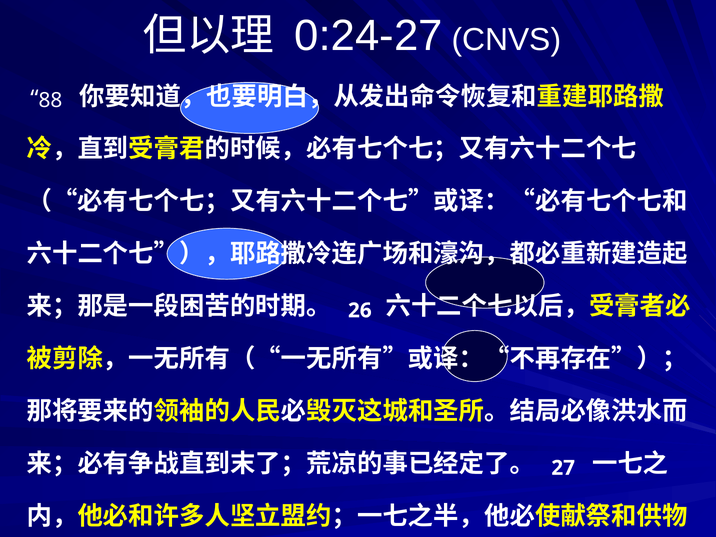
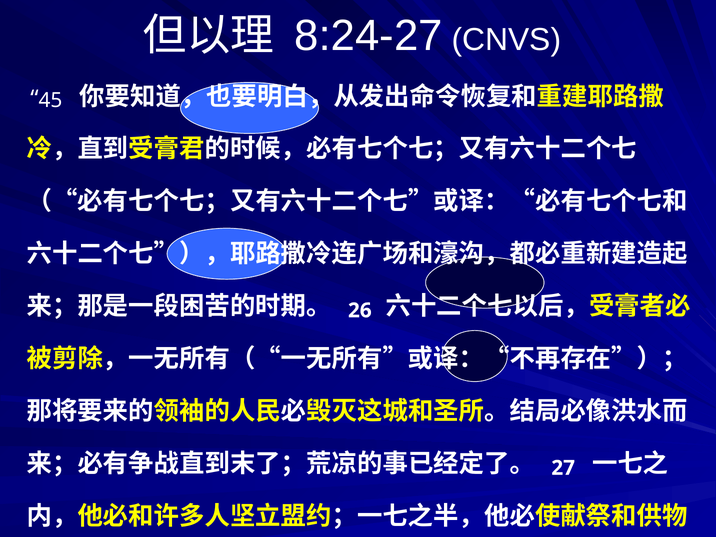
0:24-27: 0:24-27 -> 8:24-27
88: 88 -> 45
